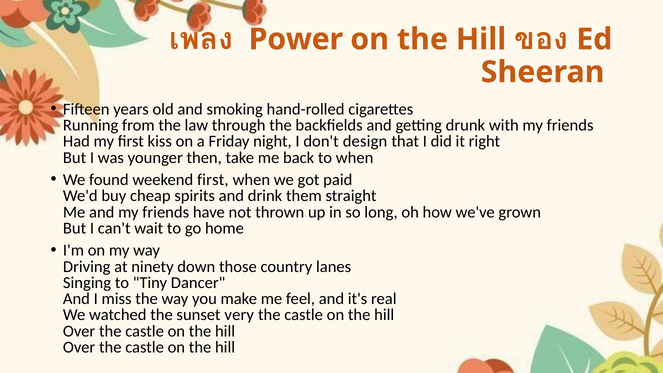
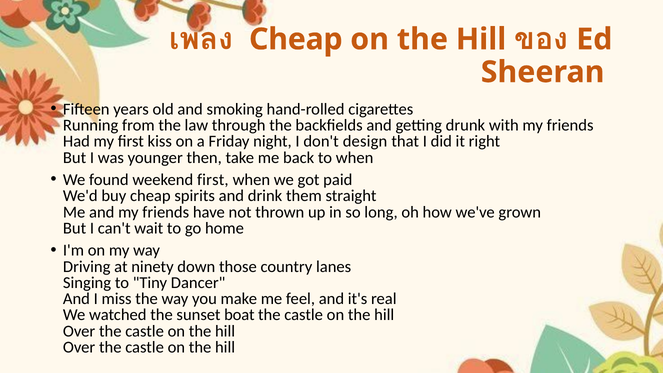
Power at (296, 39): Power -> Cheap
very: very -> boat
